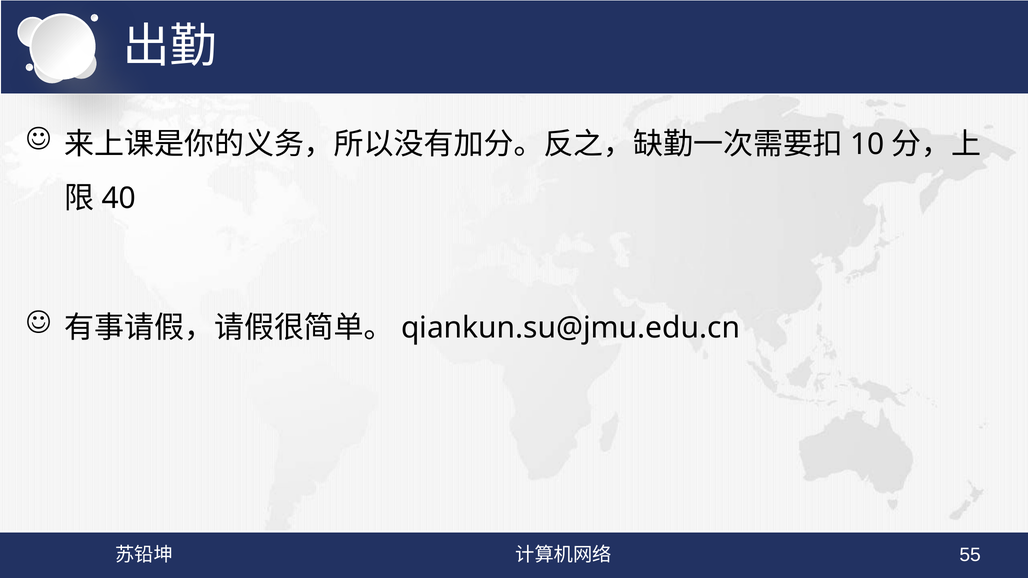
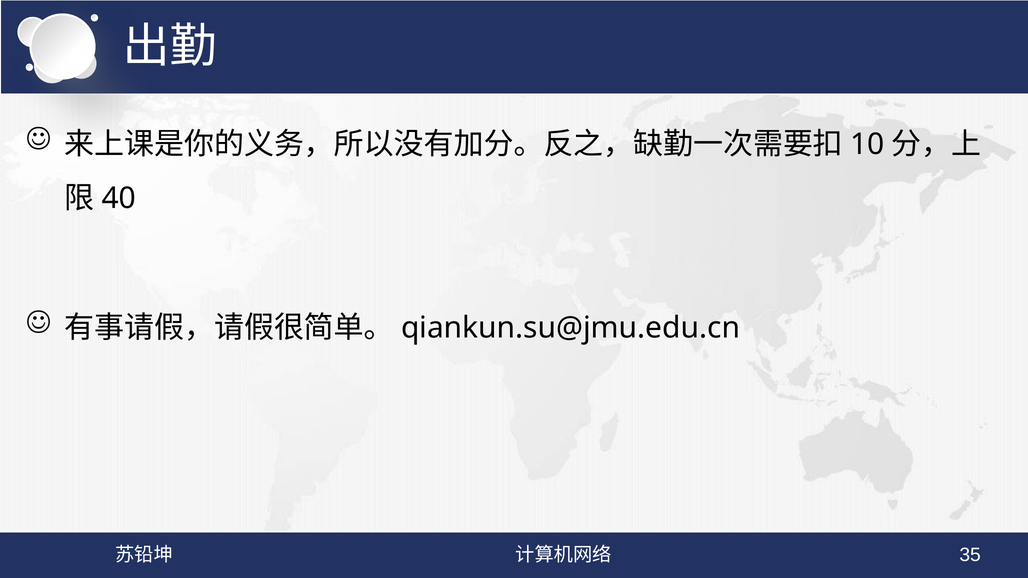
55: 55 -> 35
